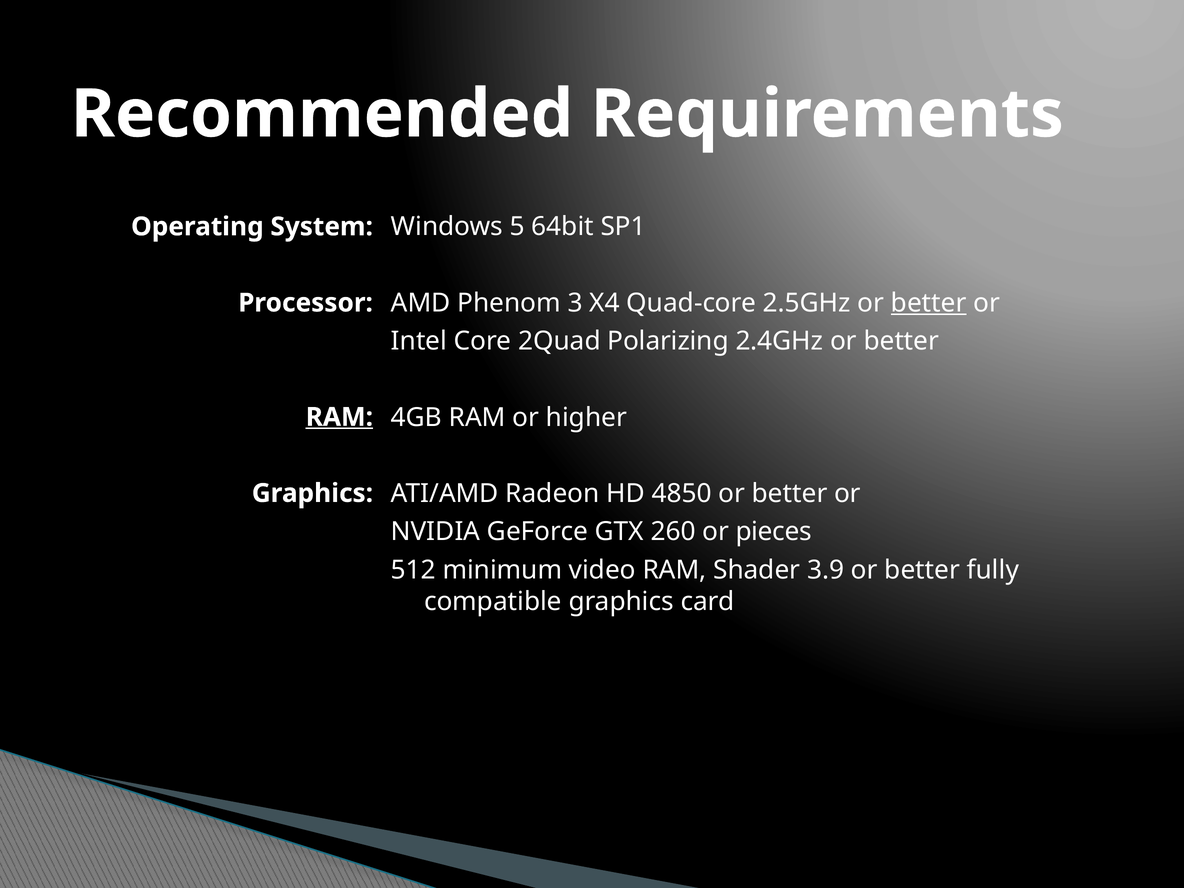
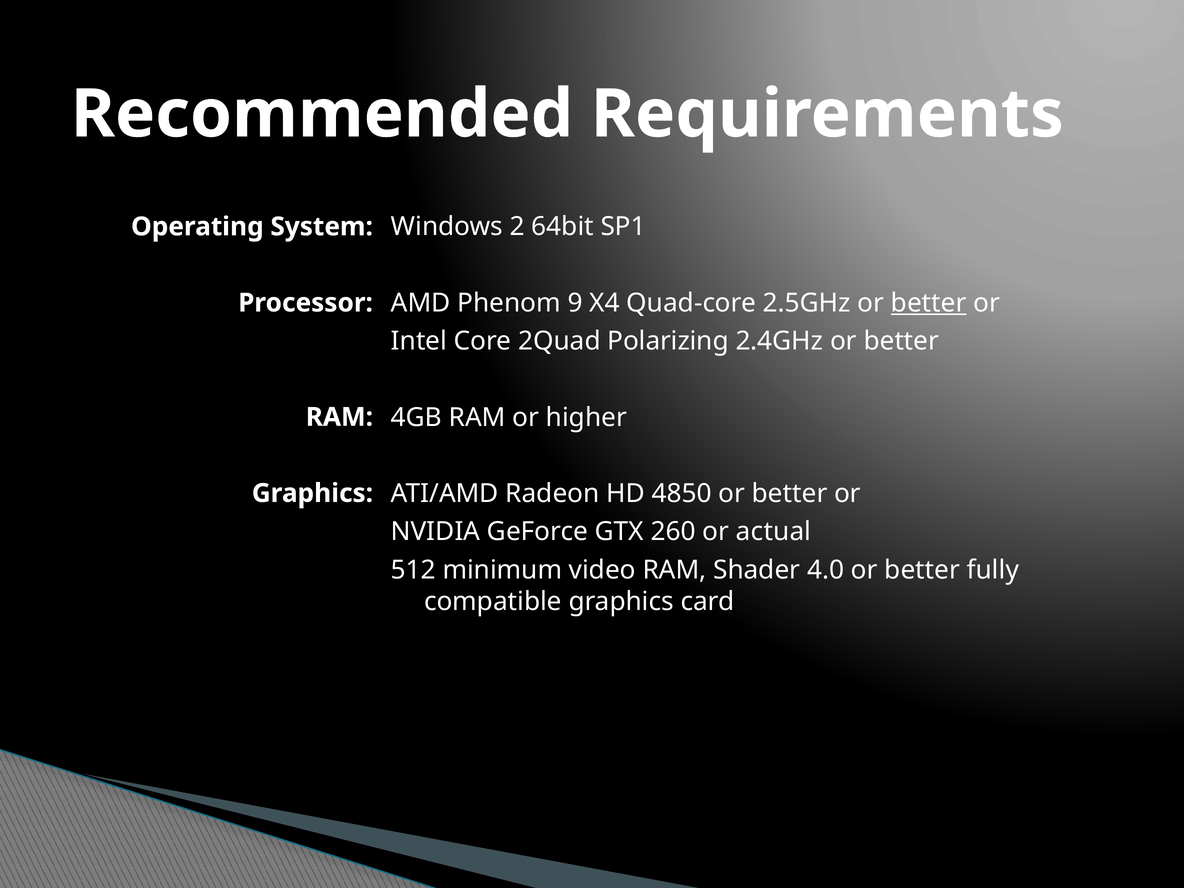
5: 5 -> 2
3: 3 -> 9
RAM at (339, 417) underline: present -> none
pieces: pieces -> actual
3.9: 3.9 -> 4.0
